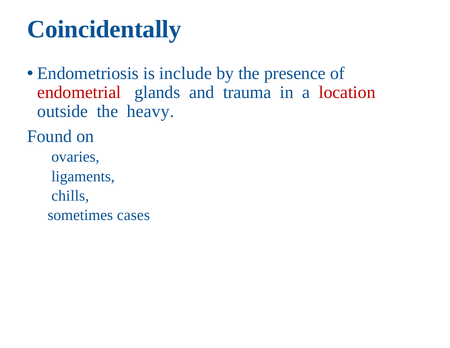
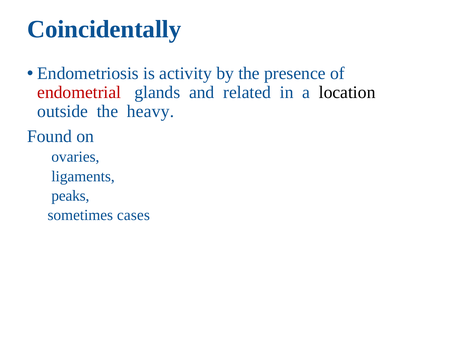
include: include -> activity
trauma: trauma -> related
location colour: red -> black
chills: chills -> peaks
